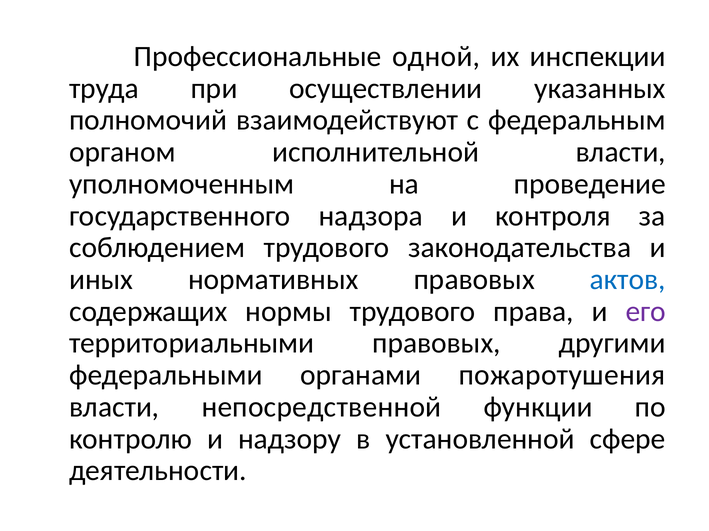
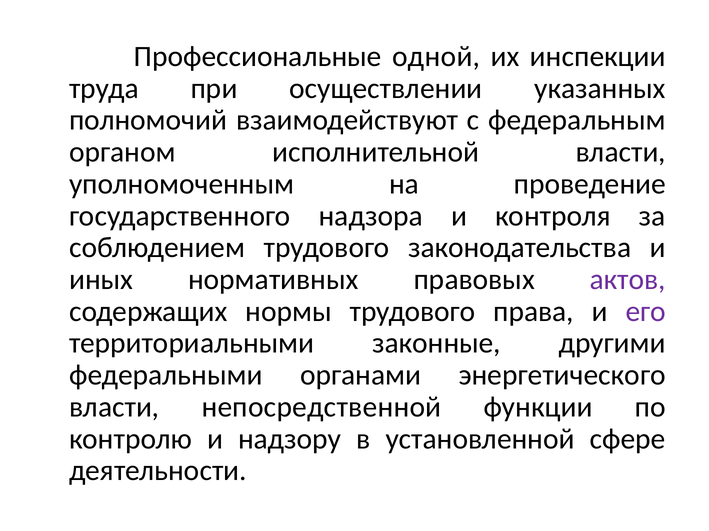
актов colour: blue -> purple
территориальными правовых: правовых -> законные
пожаротушения: пожаротушения -> энергетического
